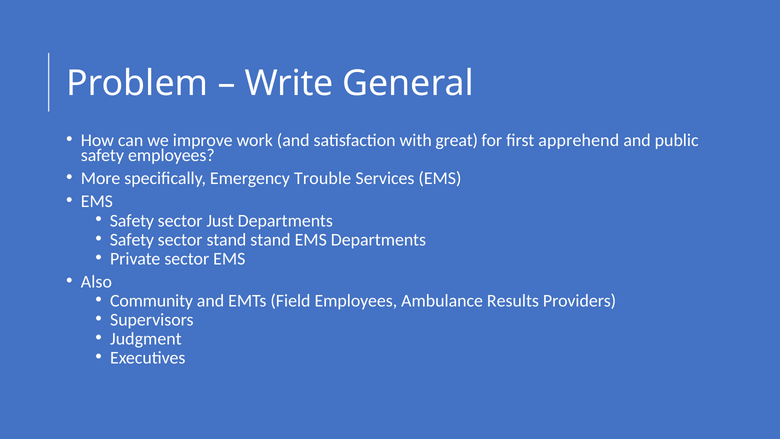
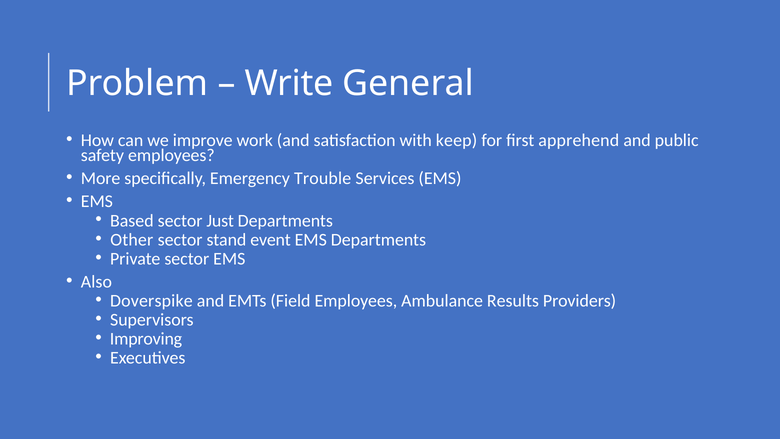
great: great -> keep
Safety at (132, 220): Safety -> Based
Safety at (132, 240): Safety -> Other
stand stand: stand -> event
Community: Community -> Doverspike
Judgment: Judgment -> Improving
